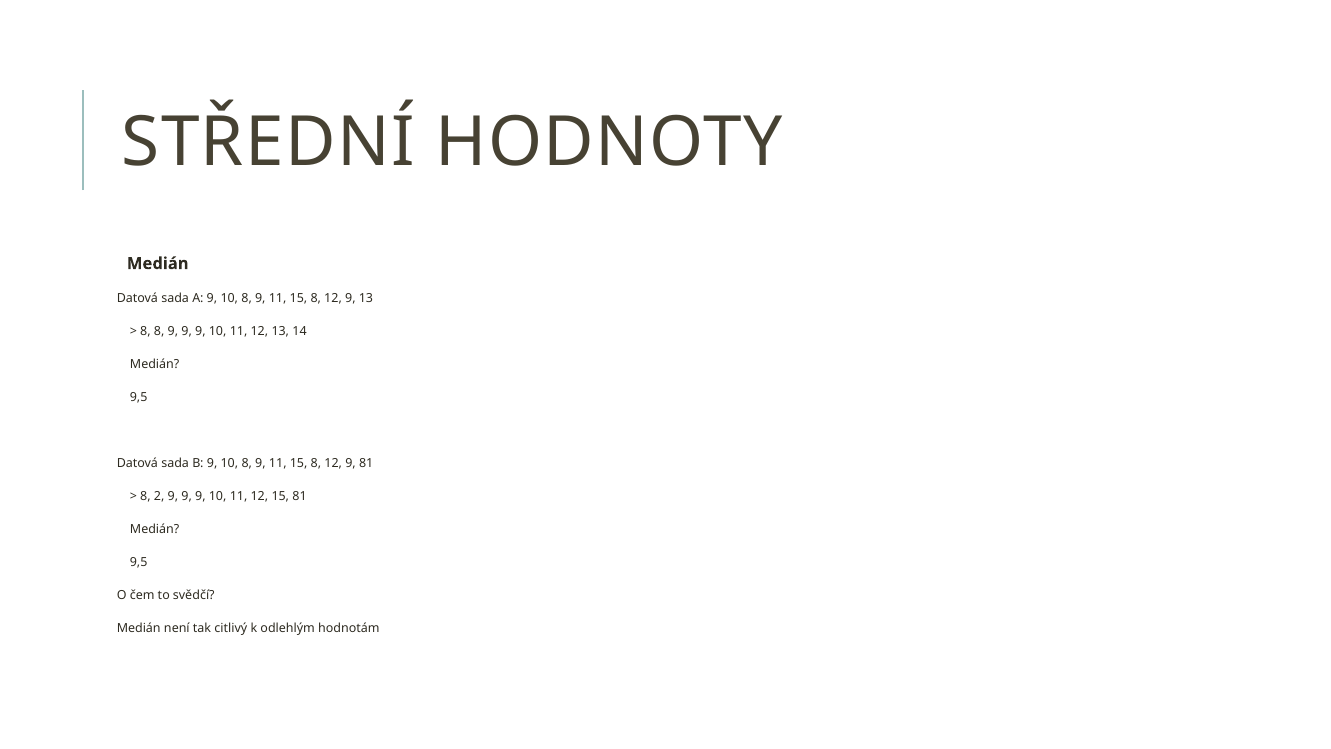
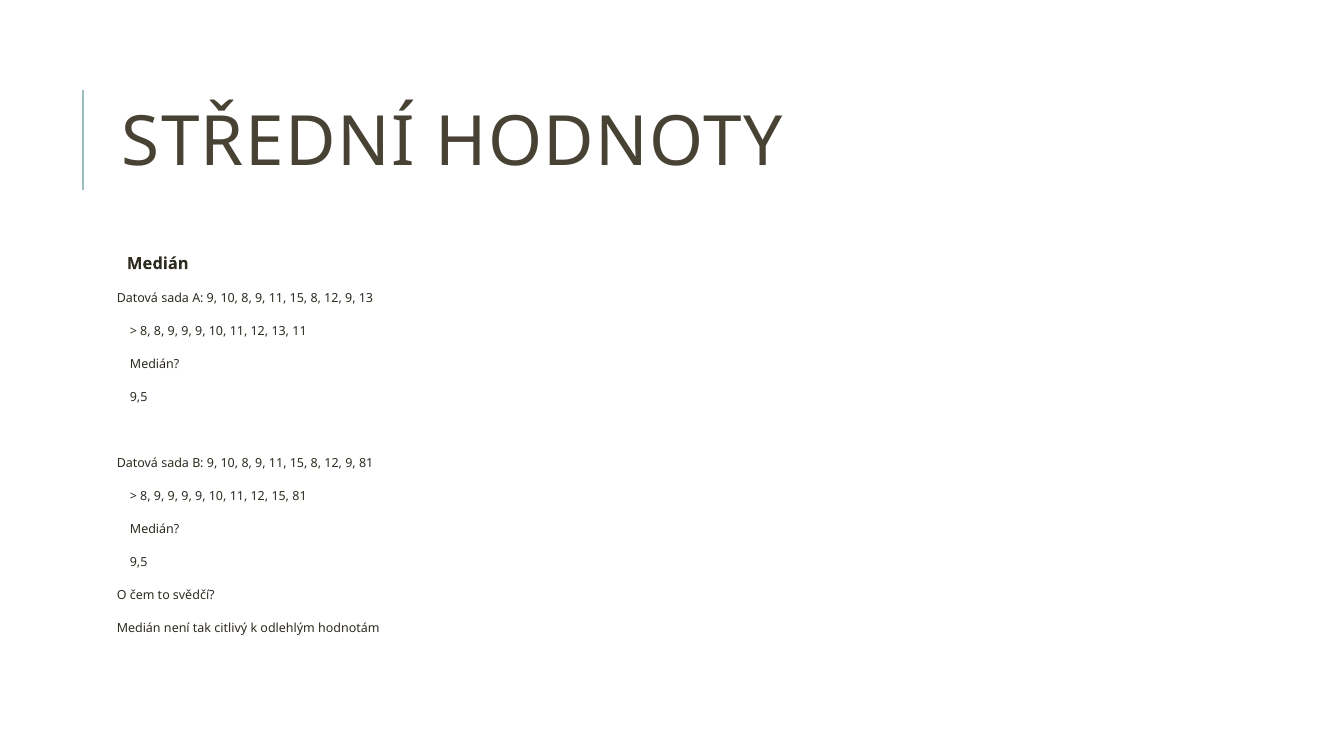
13 14: 14 -> 11
2 at (159, 496): 2 -> 9
